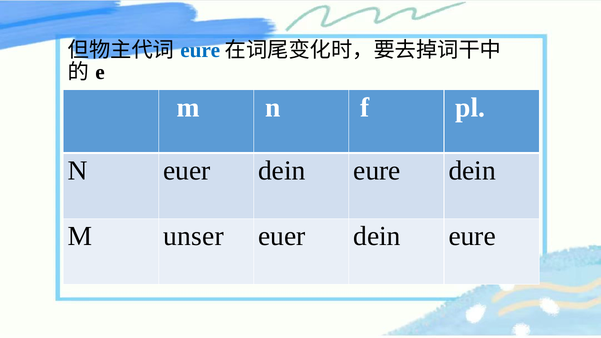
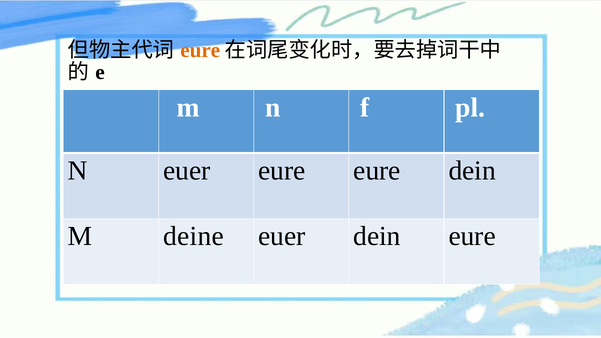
eure at (200, 50) colour: blue -> orange
N euer dein: dein -> eure
unser: unser -> deine
